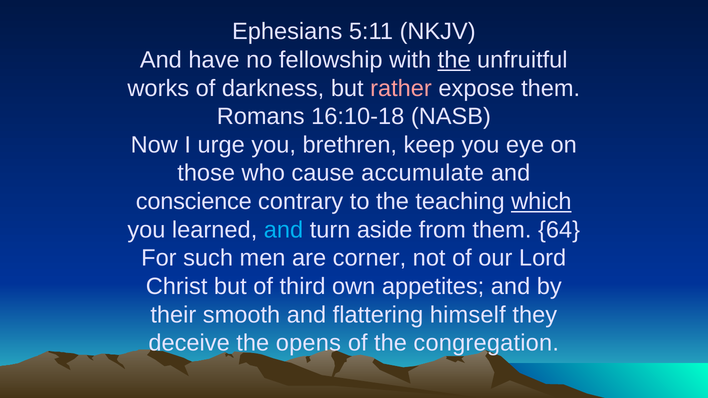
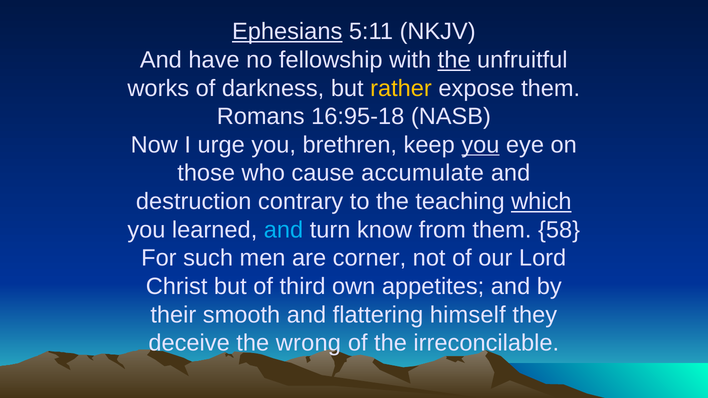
Ephesians underline: none -> present
rather colour: pink -> yellow
16:10-18: 16:10-18 -> 16:95-18
you at (480, 145) underline: none -> present
conscience: conscience -> destruction
aside: aside -> know
64: 64 -> 58
opens: opens -> wrong
congregation: congregation -> irreconcilable
